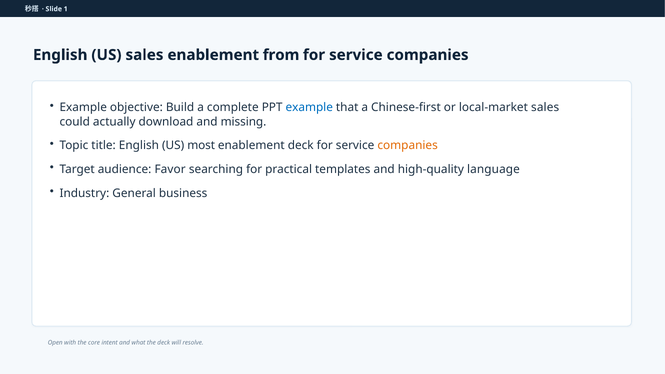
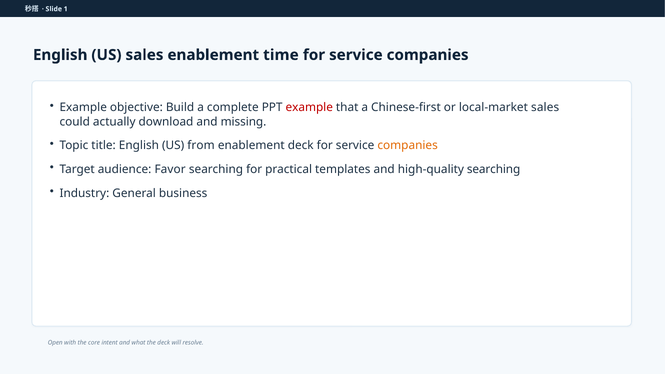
from: from -> time
example at (309, 108) colour: blue -> red
most: most -> from
high-quality language: language -> searching
